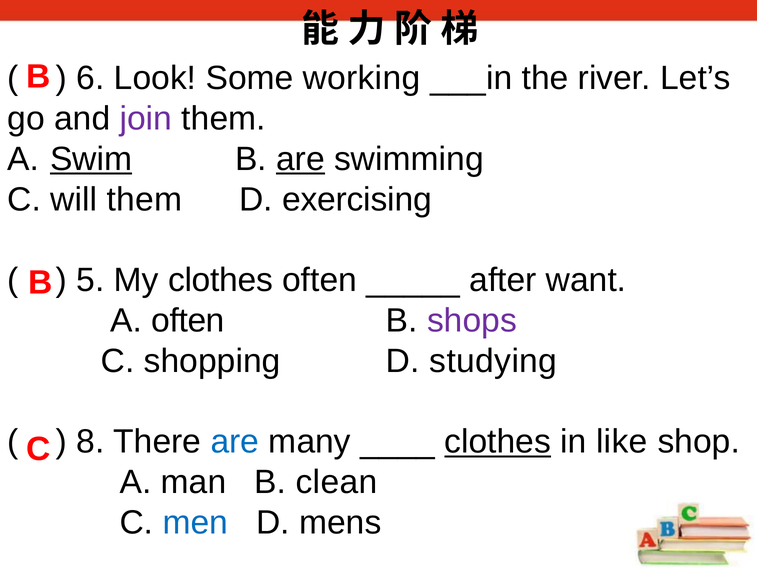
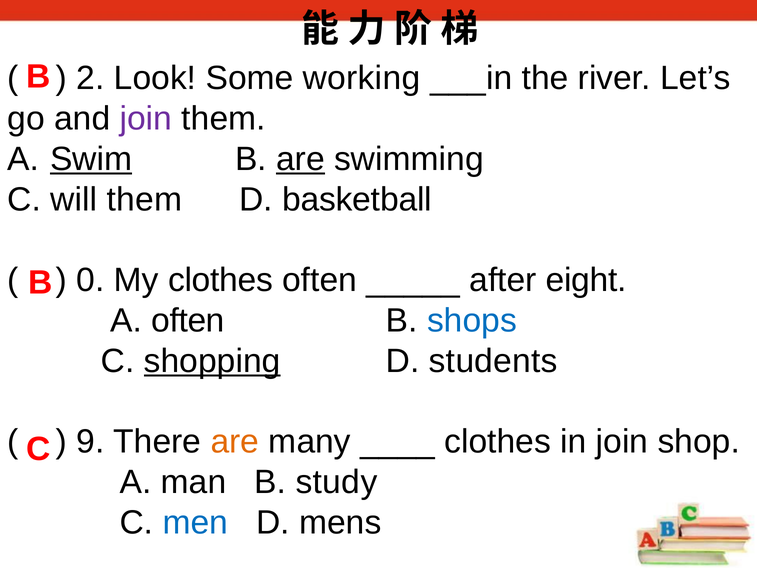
6: 6 -> 2
exercising: exercising -> basketball
5: 5 -> 0
want: want -> eight
shops colour: purple -> blue
shopping underline: none -> present
studying: studying -> students
8: 8 -> 9
are at (235, 442) colour: blue -> orange
clothes at (498, 442) underline: present -> none
in like: like -> join
clean: clean -> study
